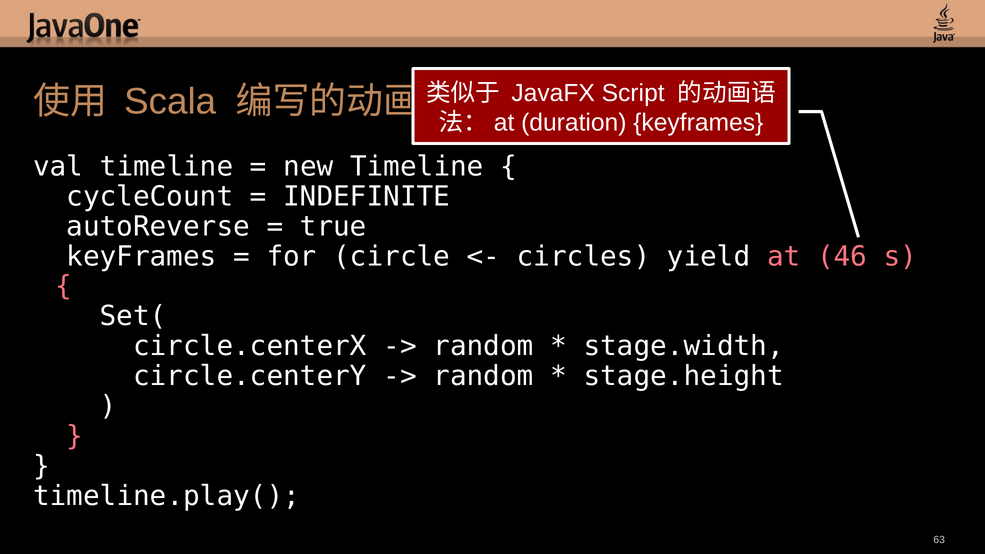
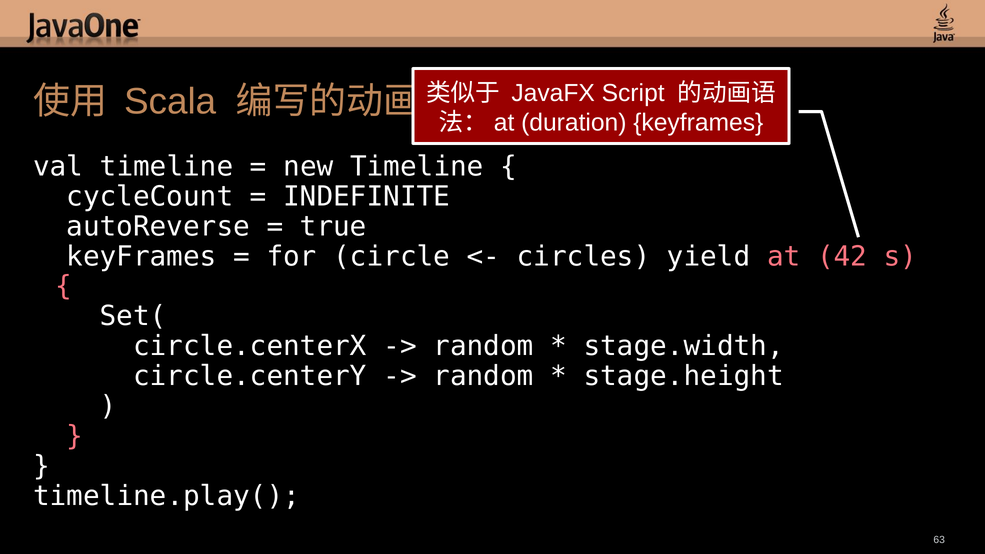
46: 46 -> 42
